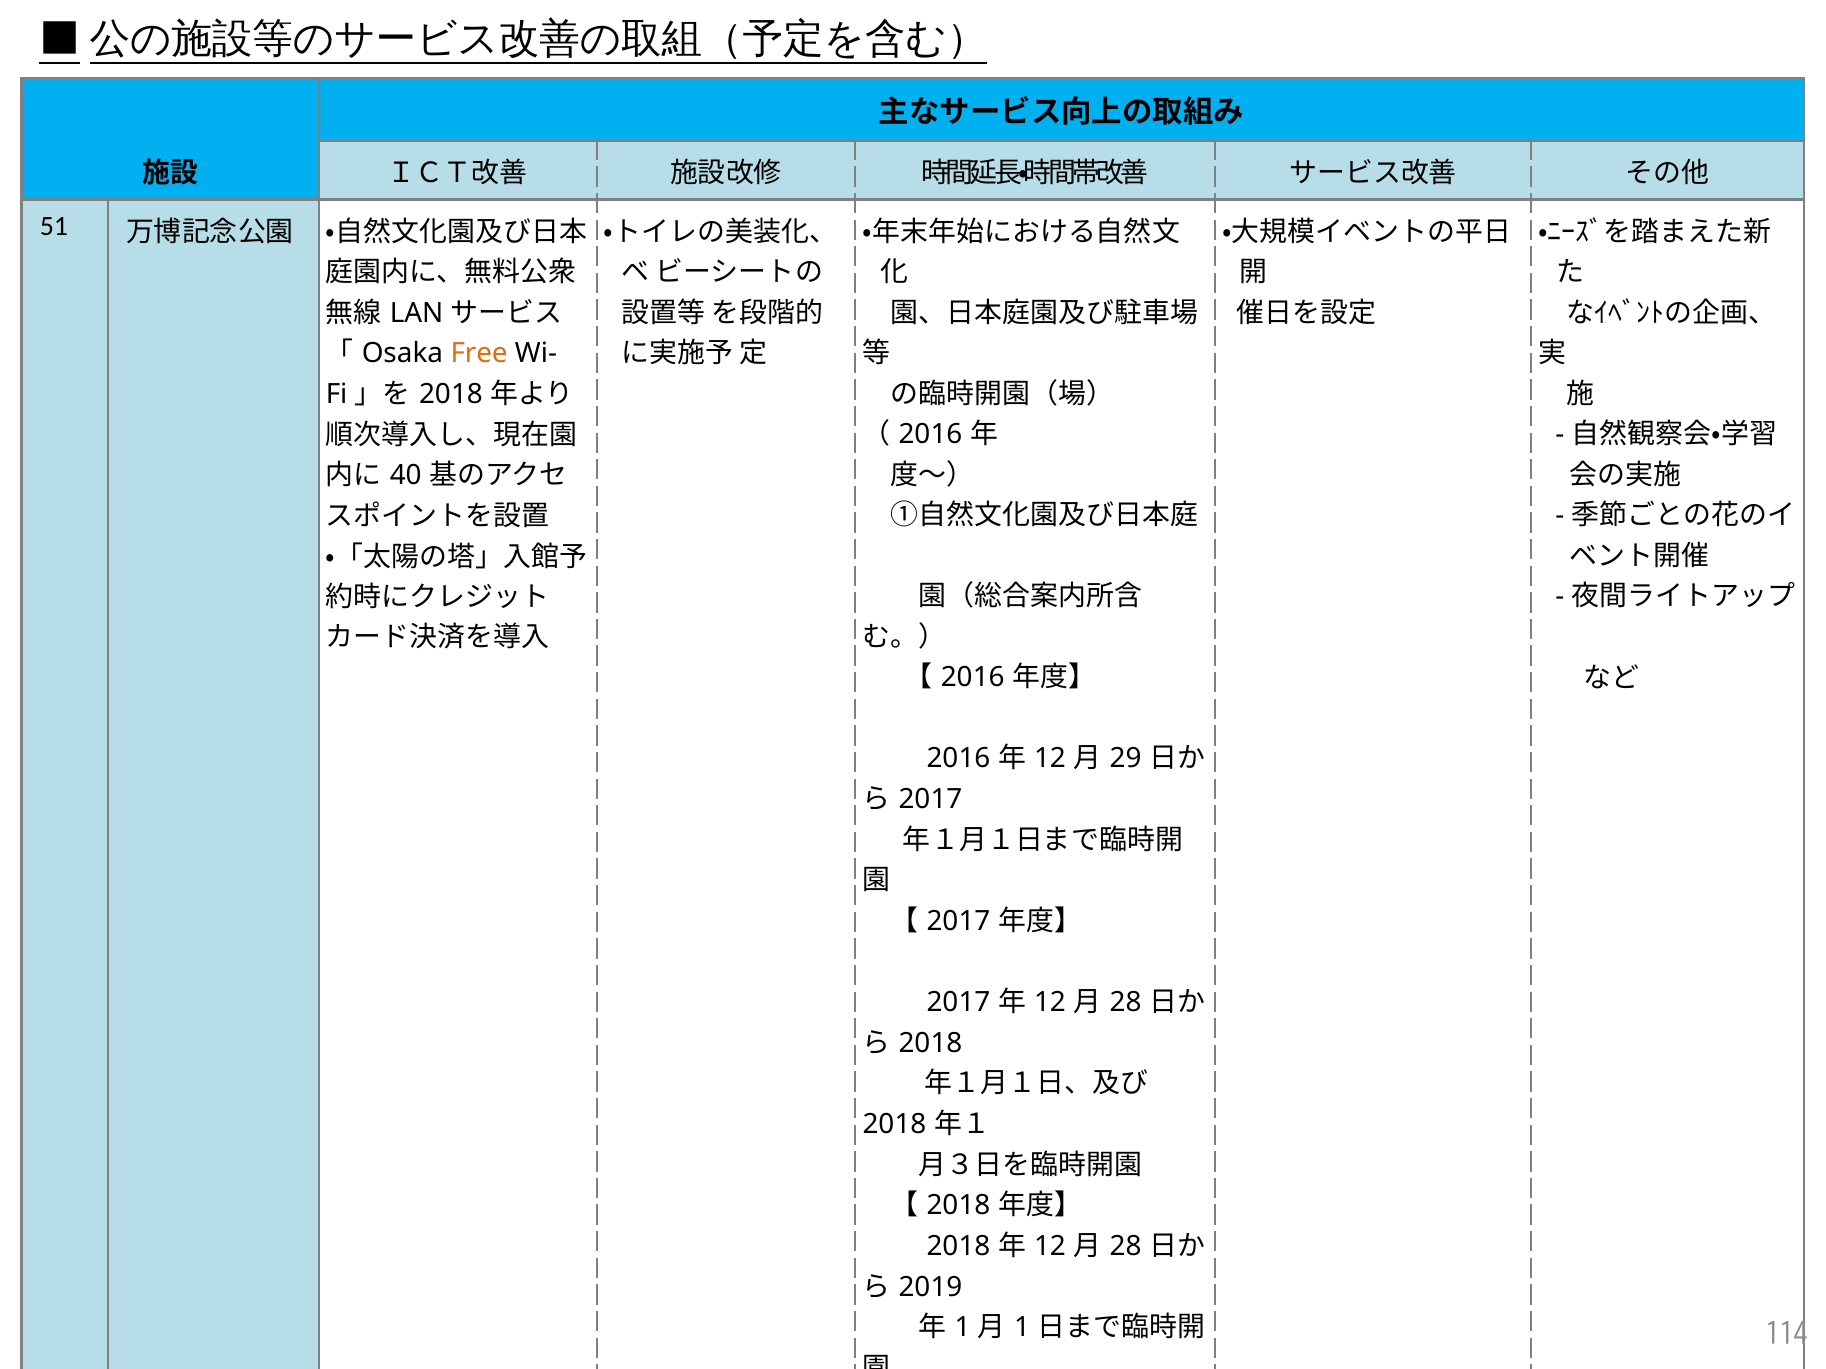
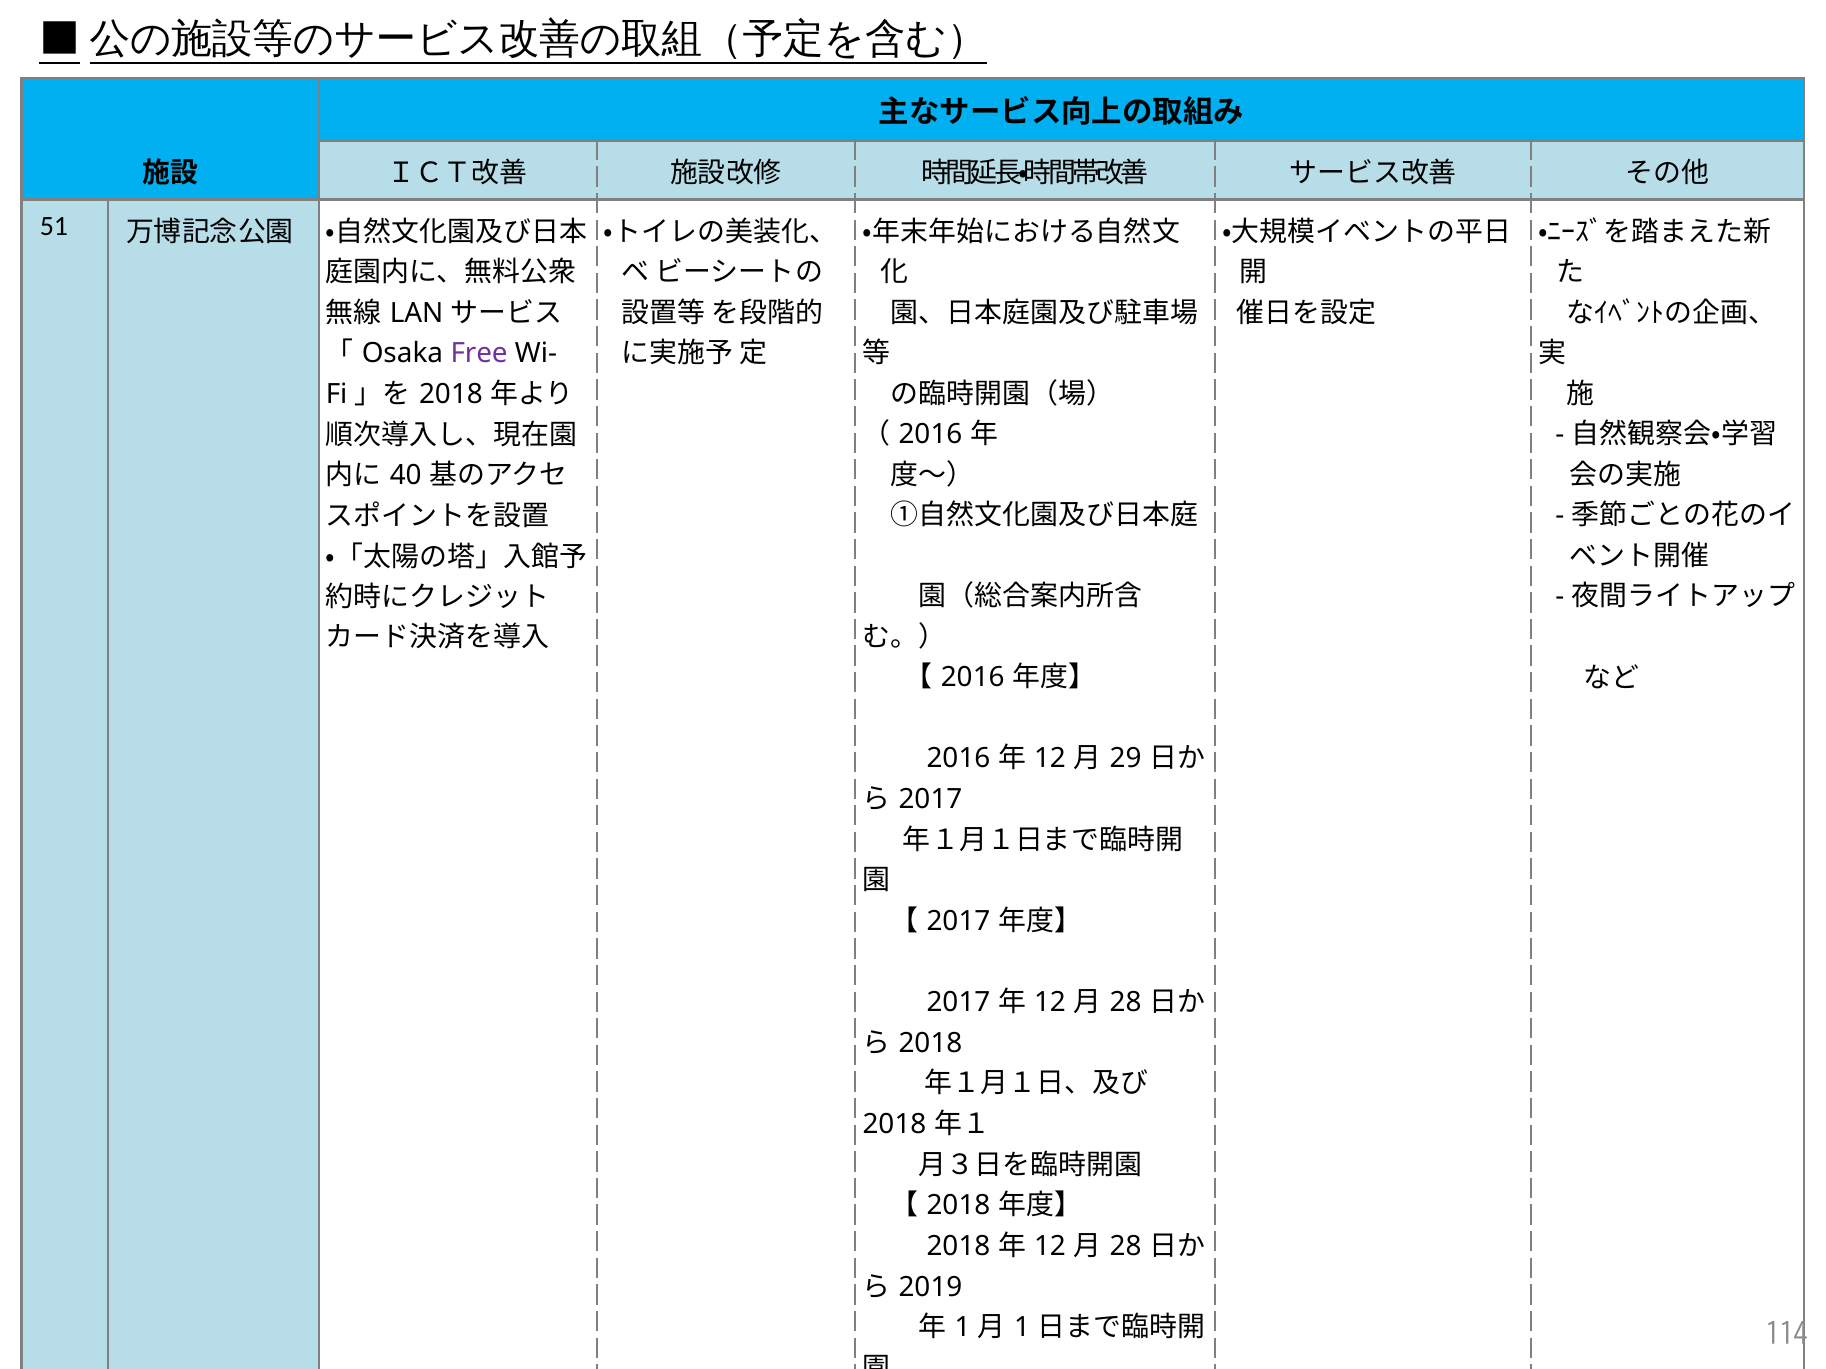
Free colour: orange -> purple
